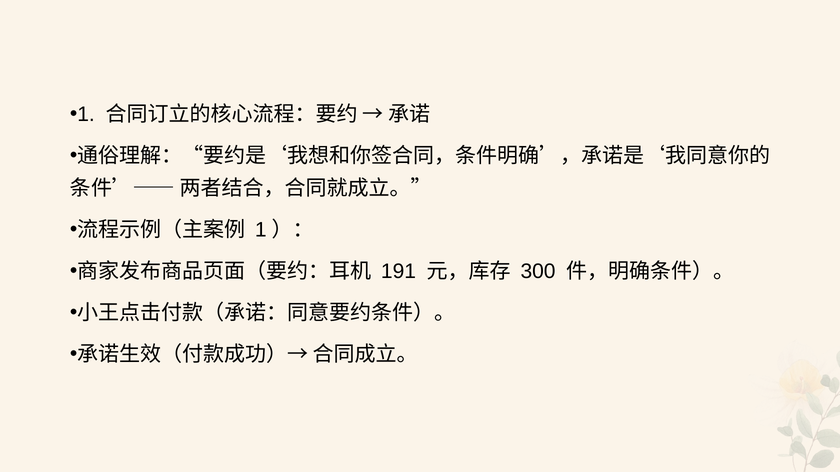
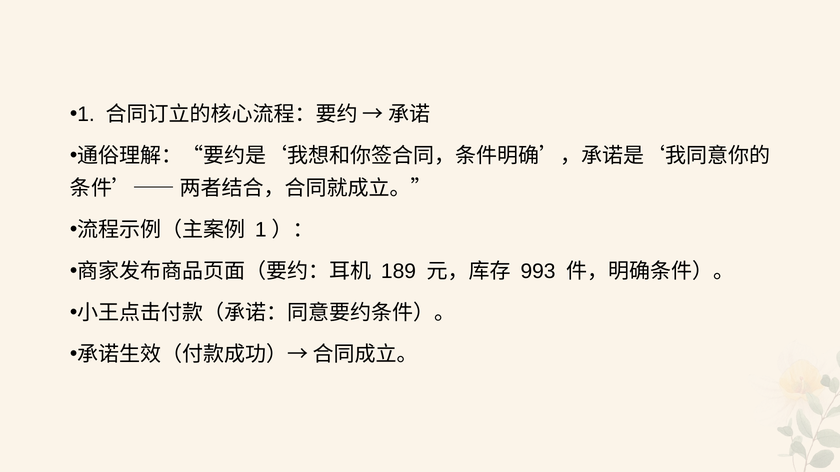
191: 191 -> 189
300: 300 -> 993
